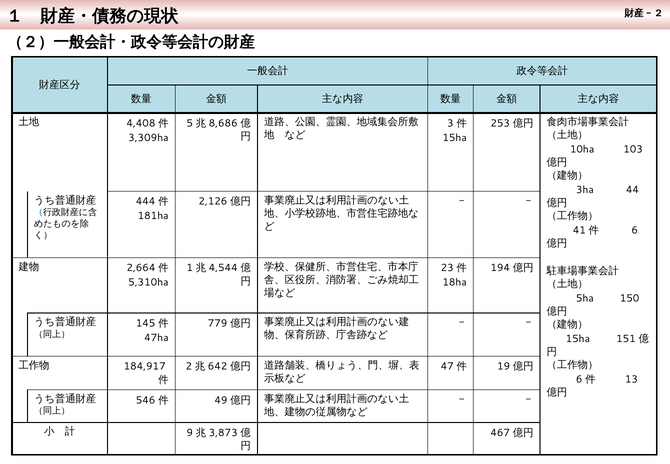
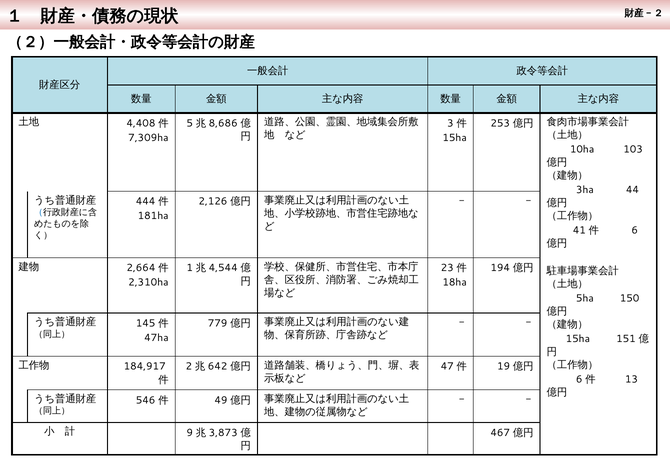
3,309ha: 3,309ha -> 7,309ha
5,310ha: 5,310ha -> 2,310ha
